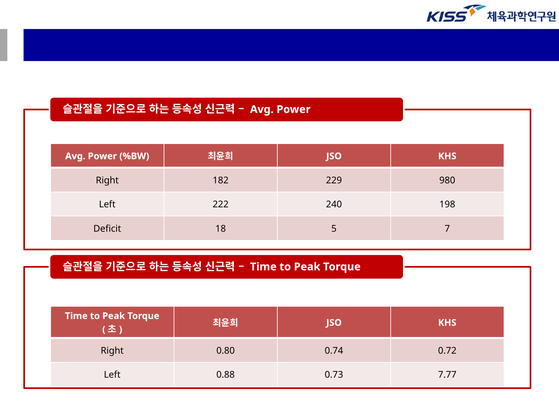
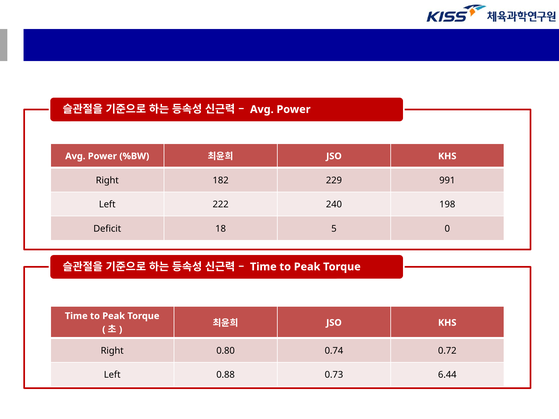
980: 980 -> 991
7: 7 -> 0
7.77: 7.77 -> 6.44
